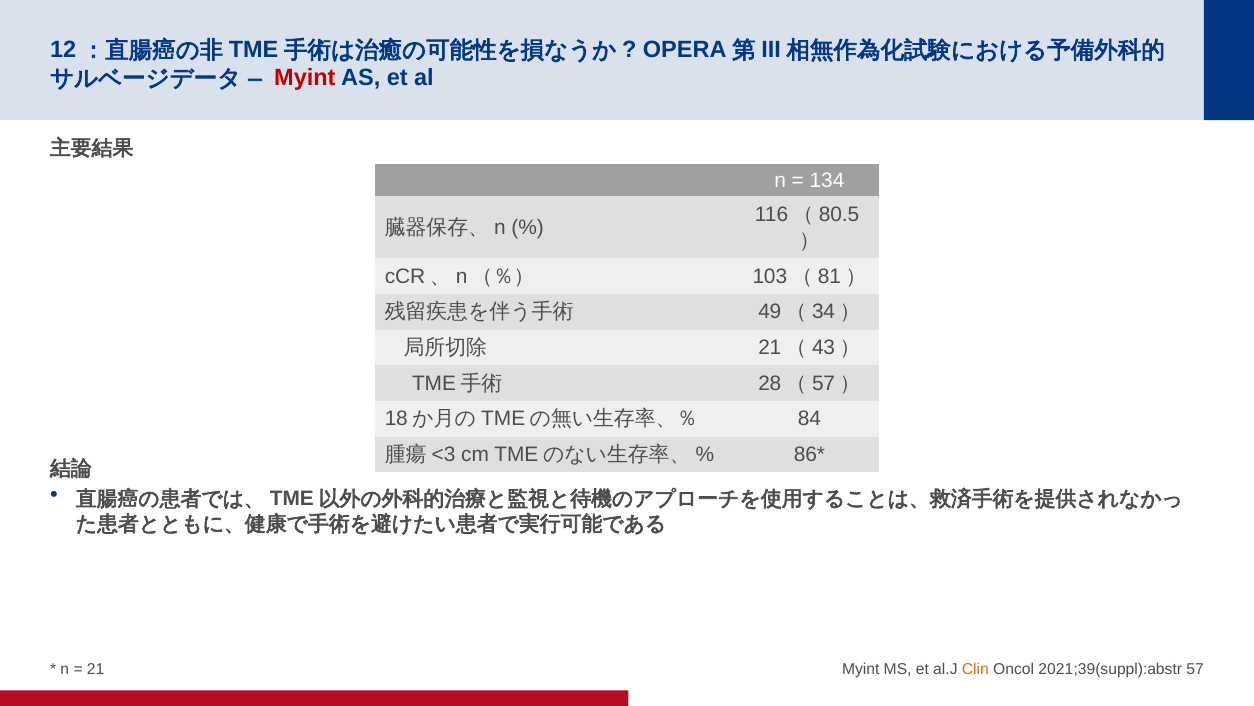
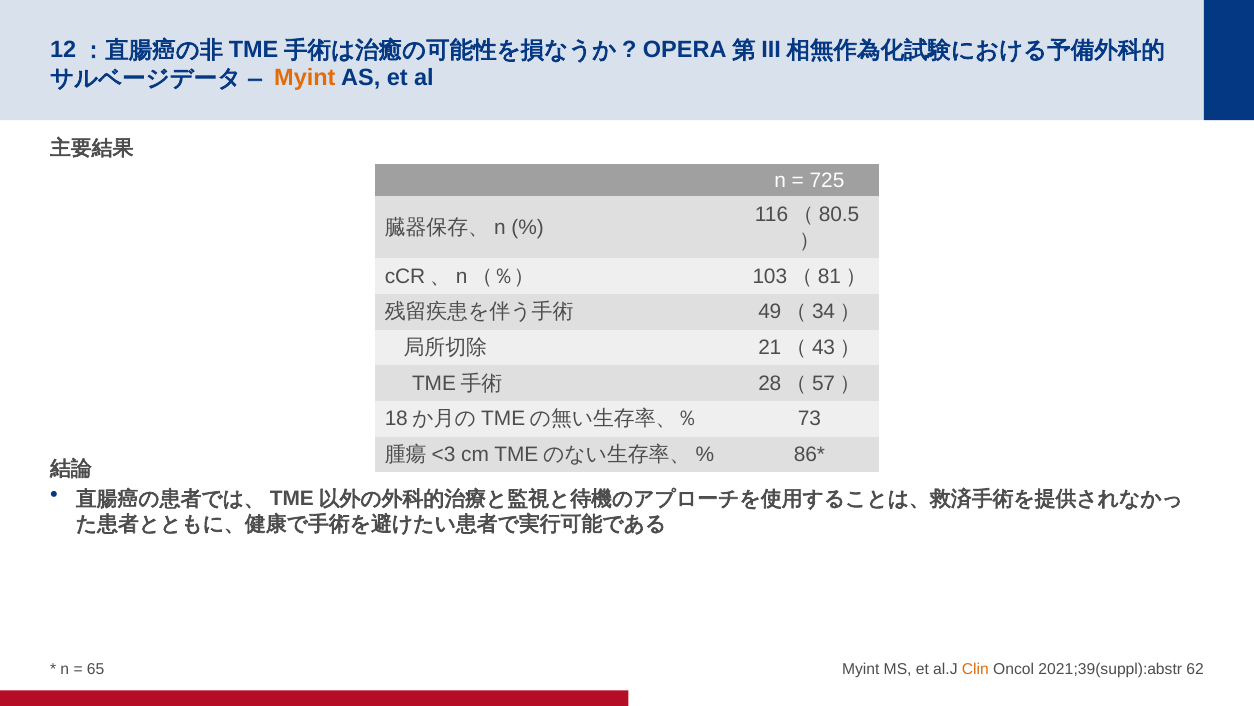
Myint at (305, 78) colour: red -> orange
134: 134 -> 725
84: 84 -> 73
21: 21 -> 65
57: 57 -> 62
